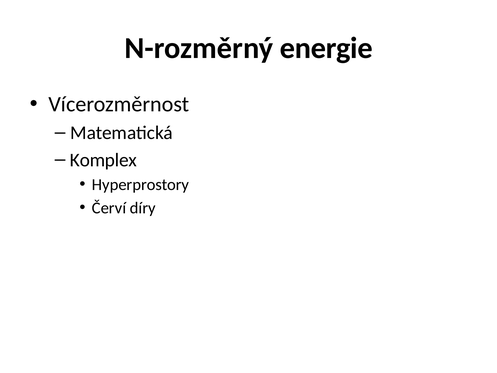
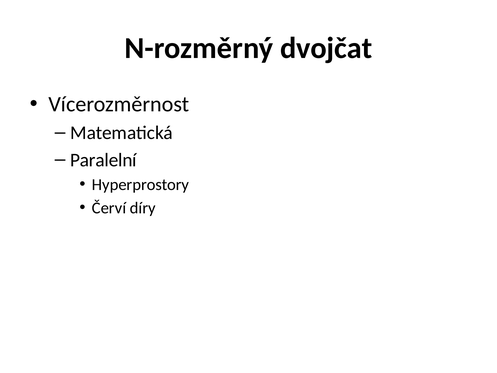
energie: energie -> dvojčat
Komplex: Komplex -> Paralelní
